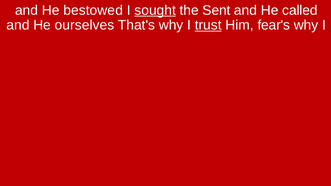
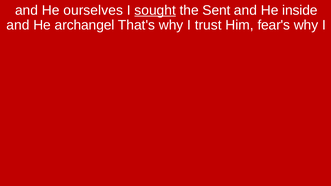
bestowed: bestowed -> ourselves
called: called -> inside
ourselves: ourselves -> archangel
trust underline: present -> none
